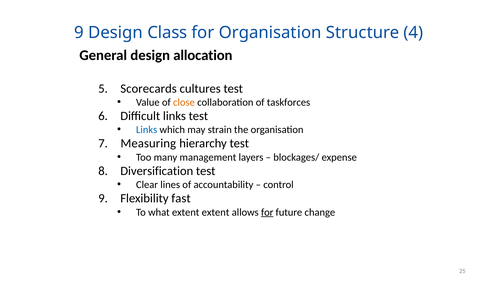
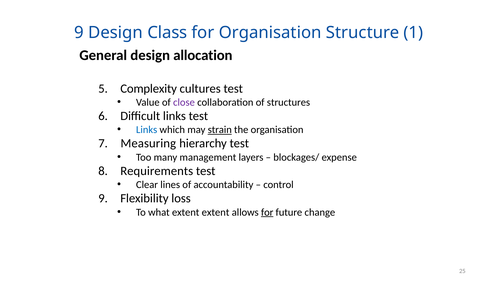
4: 4 -> 1
Scorecards: Scorecards -> Complexity
close colour: orange -> purple
taskforces: taskforces -> structures
strain underline: none -> present
Diversification: Diversification -> Requirements
fast: fast -> loss
